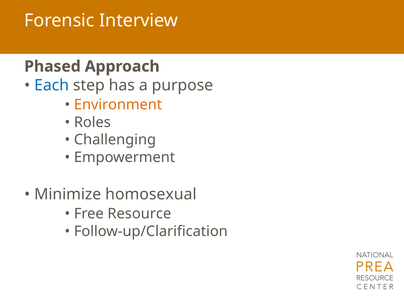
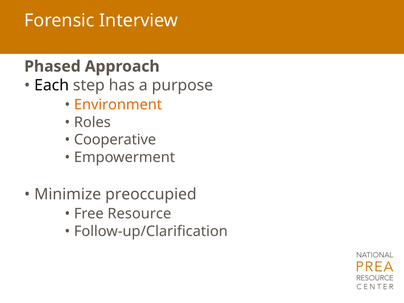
Each colour: blue -> black
Challenging: Challenging -> Cooperative
homosexual: homosexual -> preoccupied
